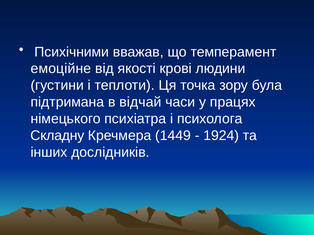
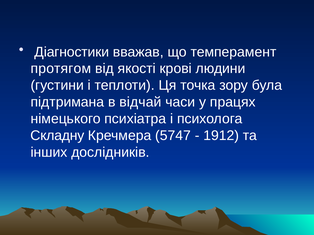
Психічними: Психічними -> Діагностики
емоційне: емоційне -> протягом
1449: 1449 -> 5747
1924: 1924 -> 1912
